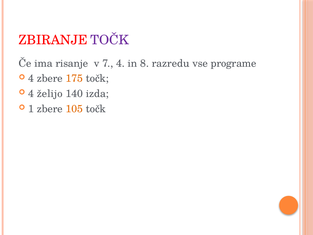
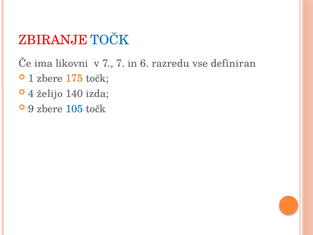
TOČK at (110, 40) colour: purple -> blue
risanje: risanje -> likovni
7 4: 4 -> 7
8: 8 -> 6
programe: programe -> definiran
4 at (31, 78): 4 -> 1
1: 1 -> 9
105 colour: orange -> blue
